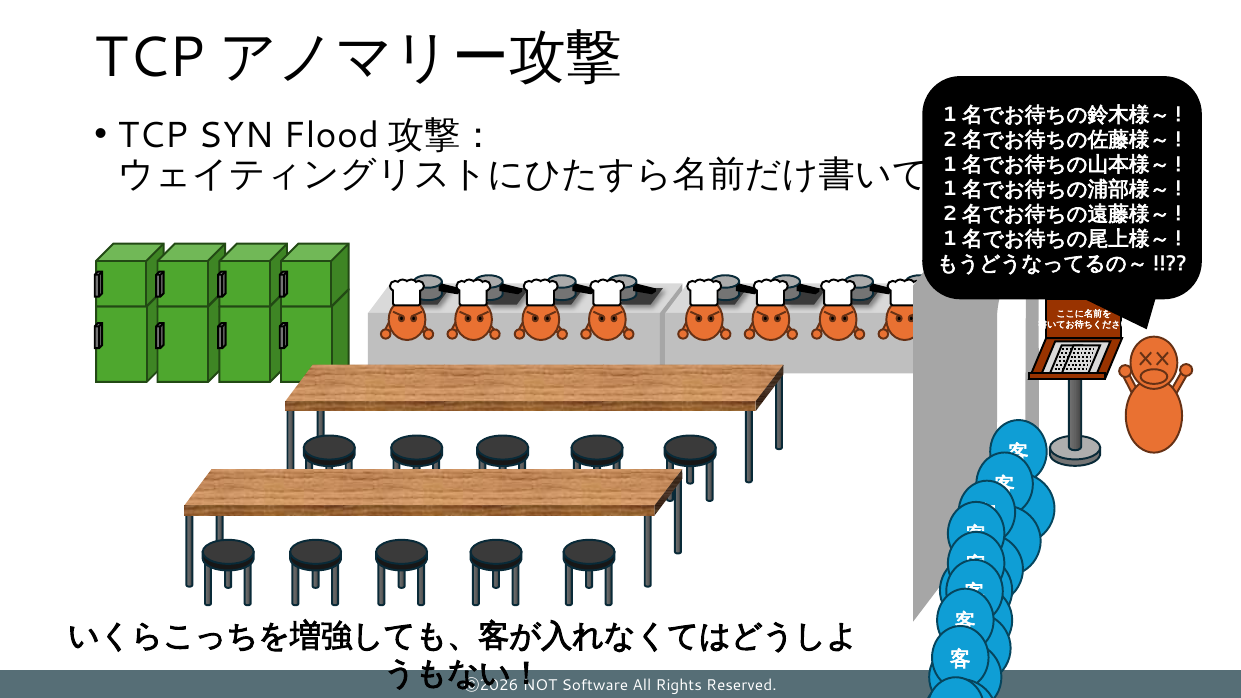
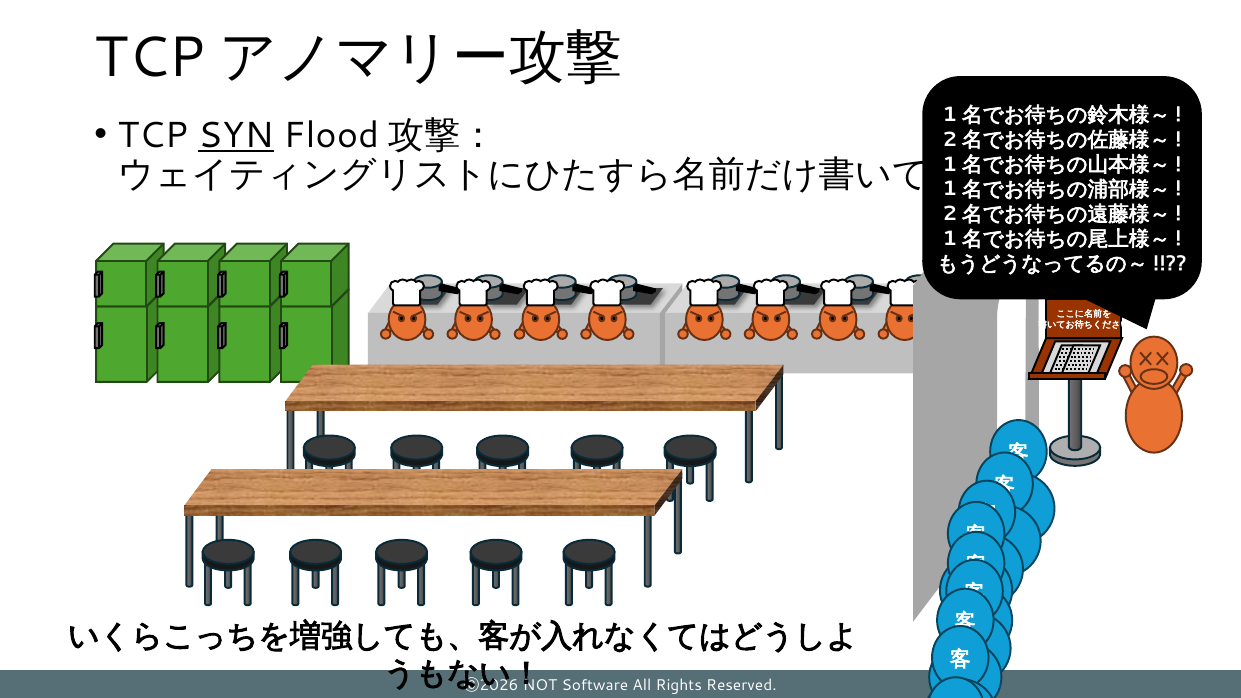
SYN underline: none -> present
